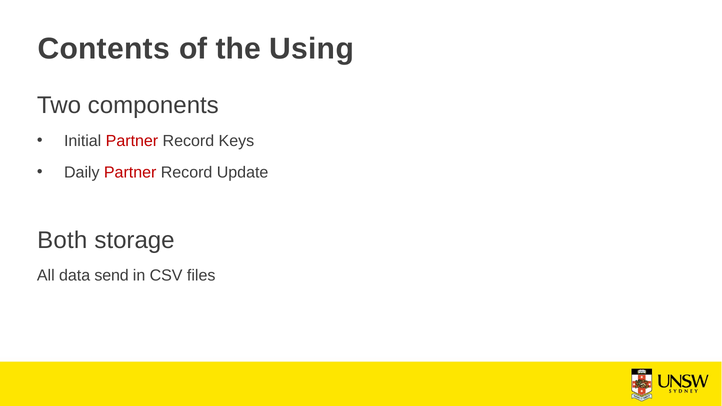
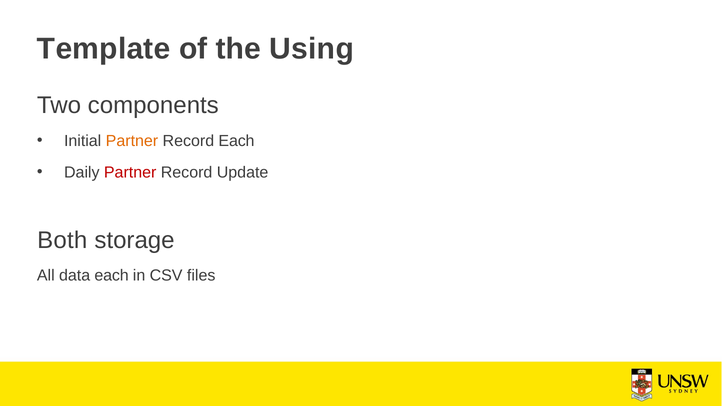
Contents: Contents -> Template
Partner at (132, 141) colour: red -> orange
Record Keys: Keys -> Each
data send: send -> each
